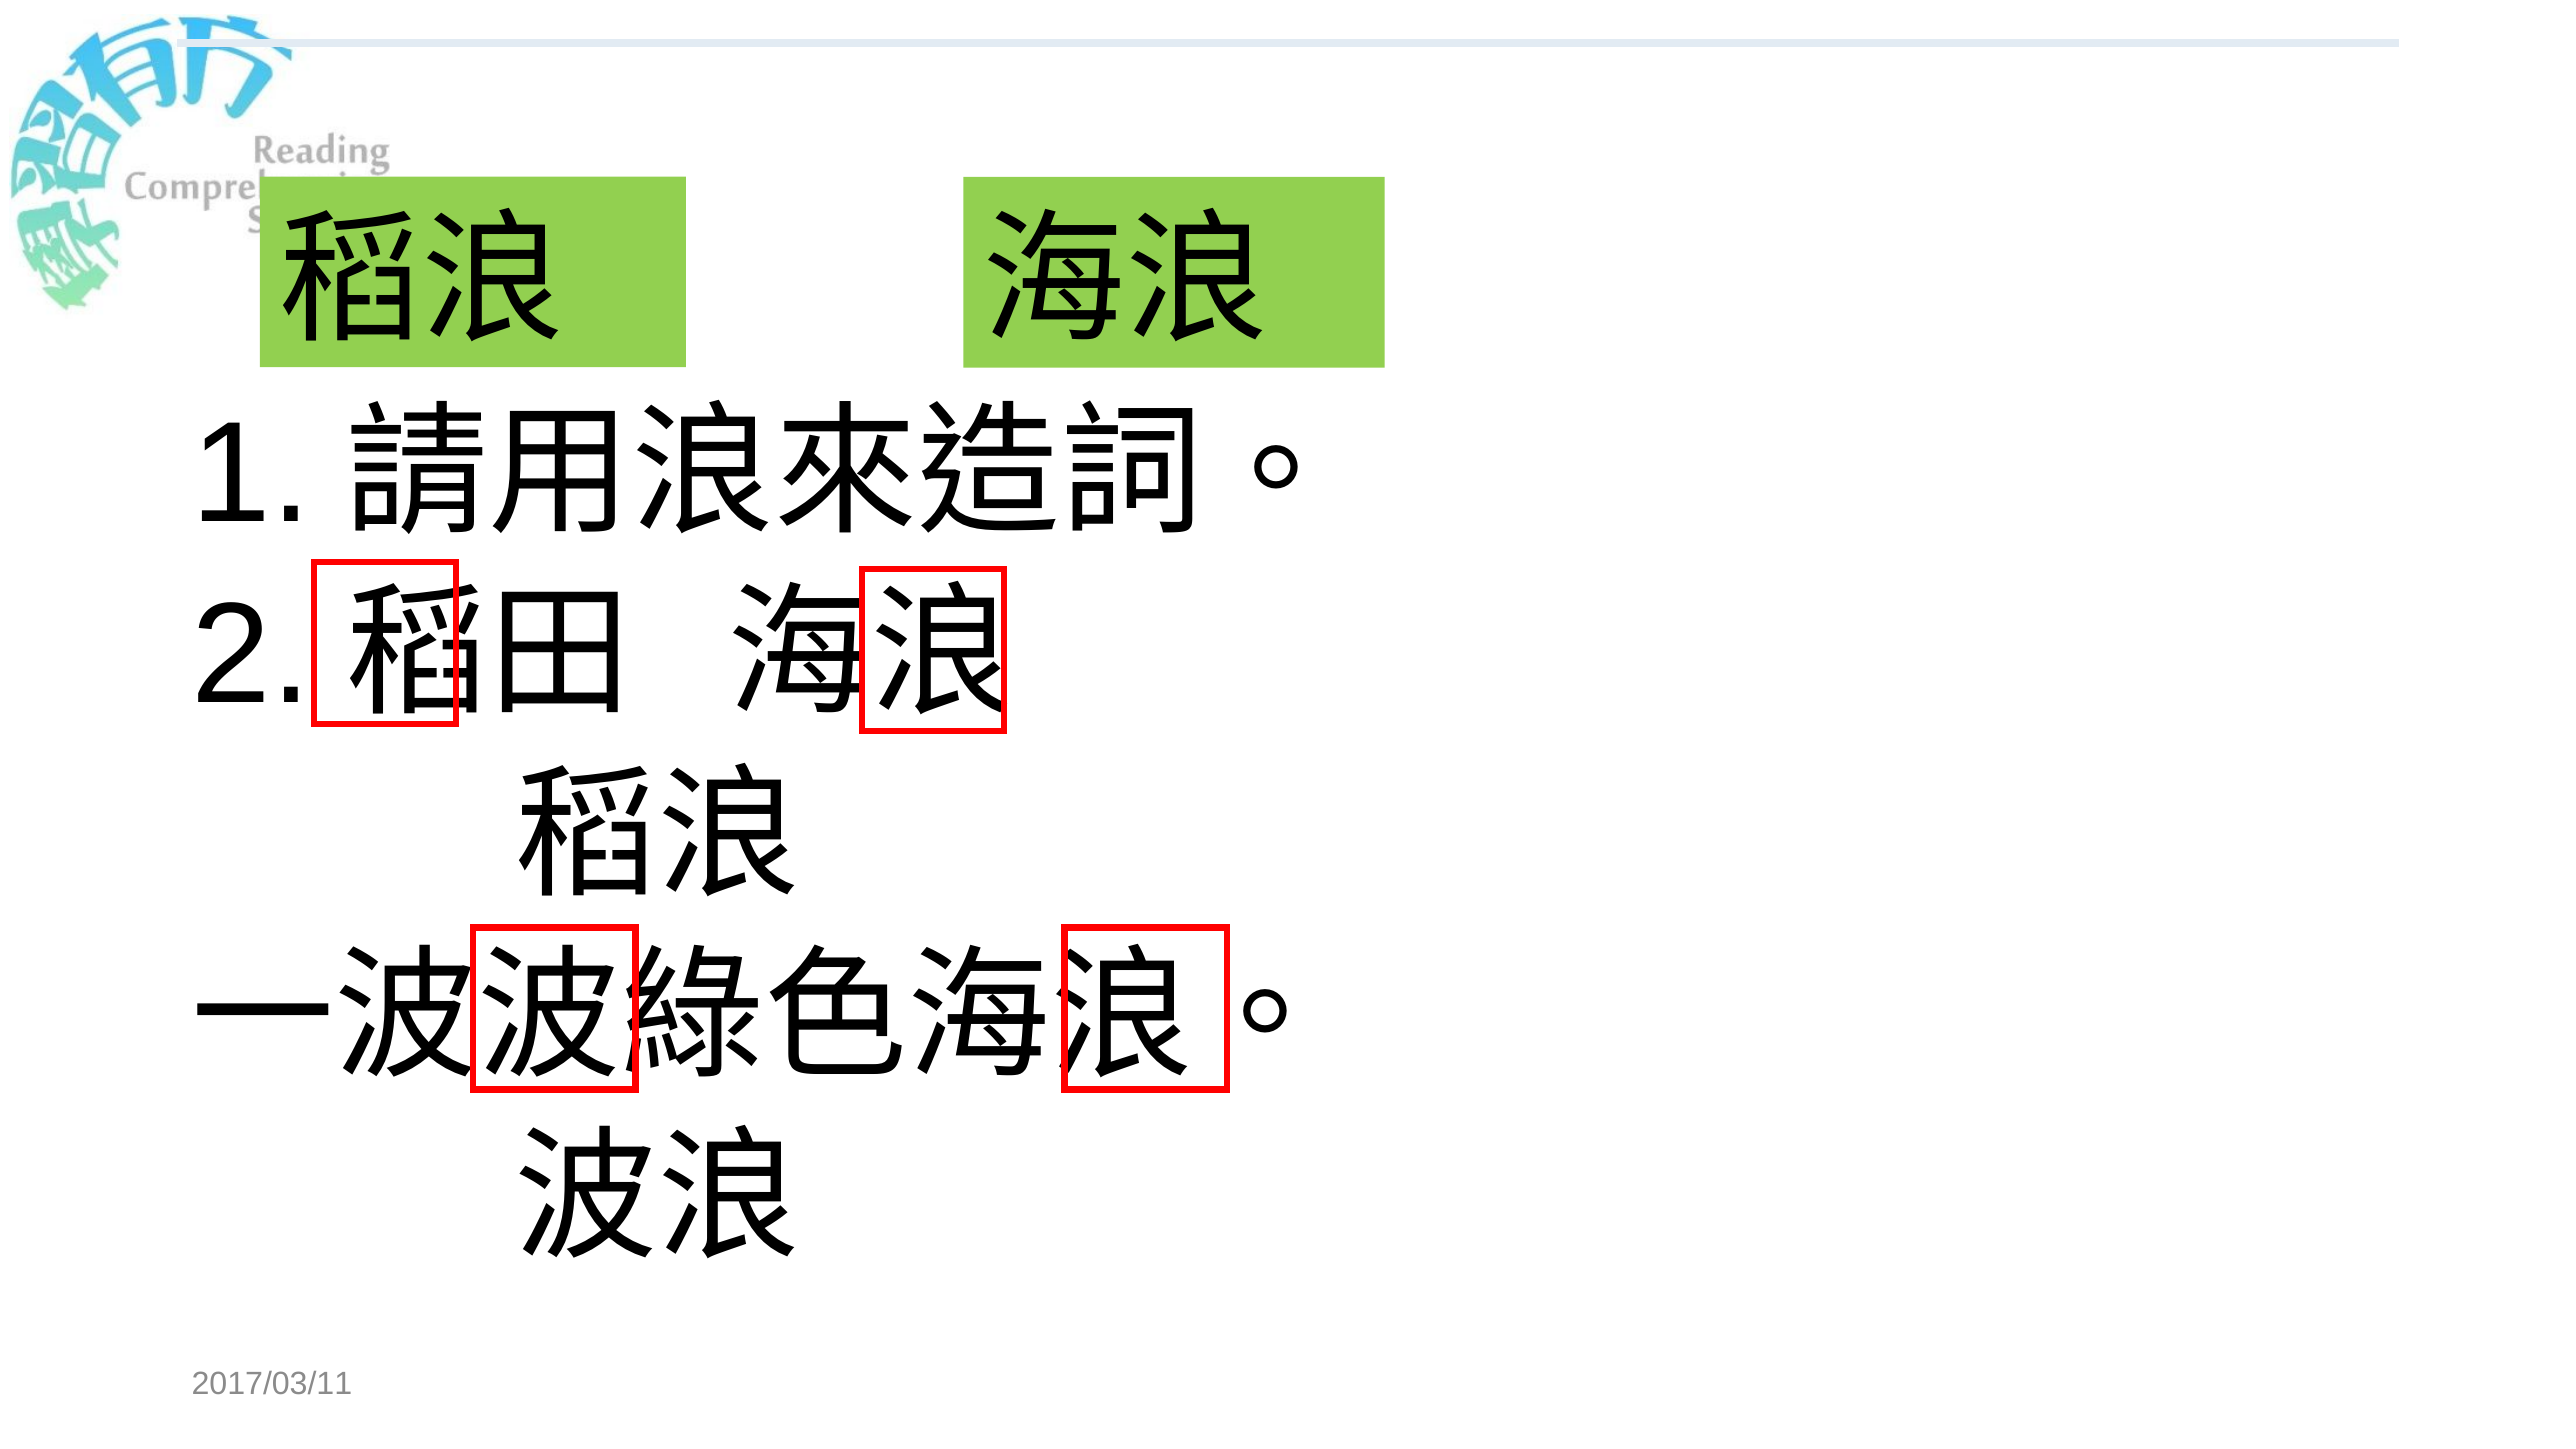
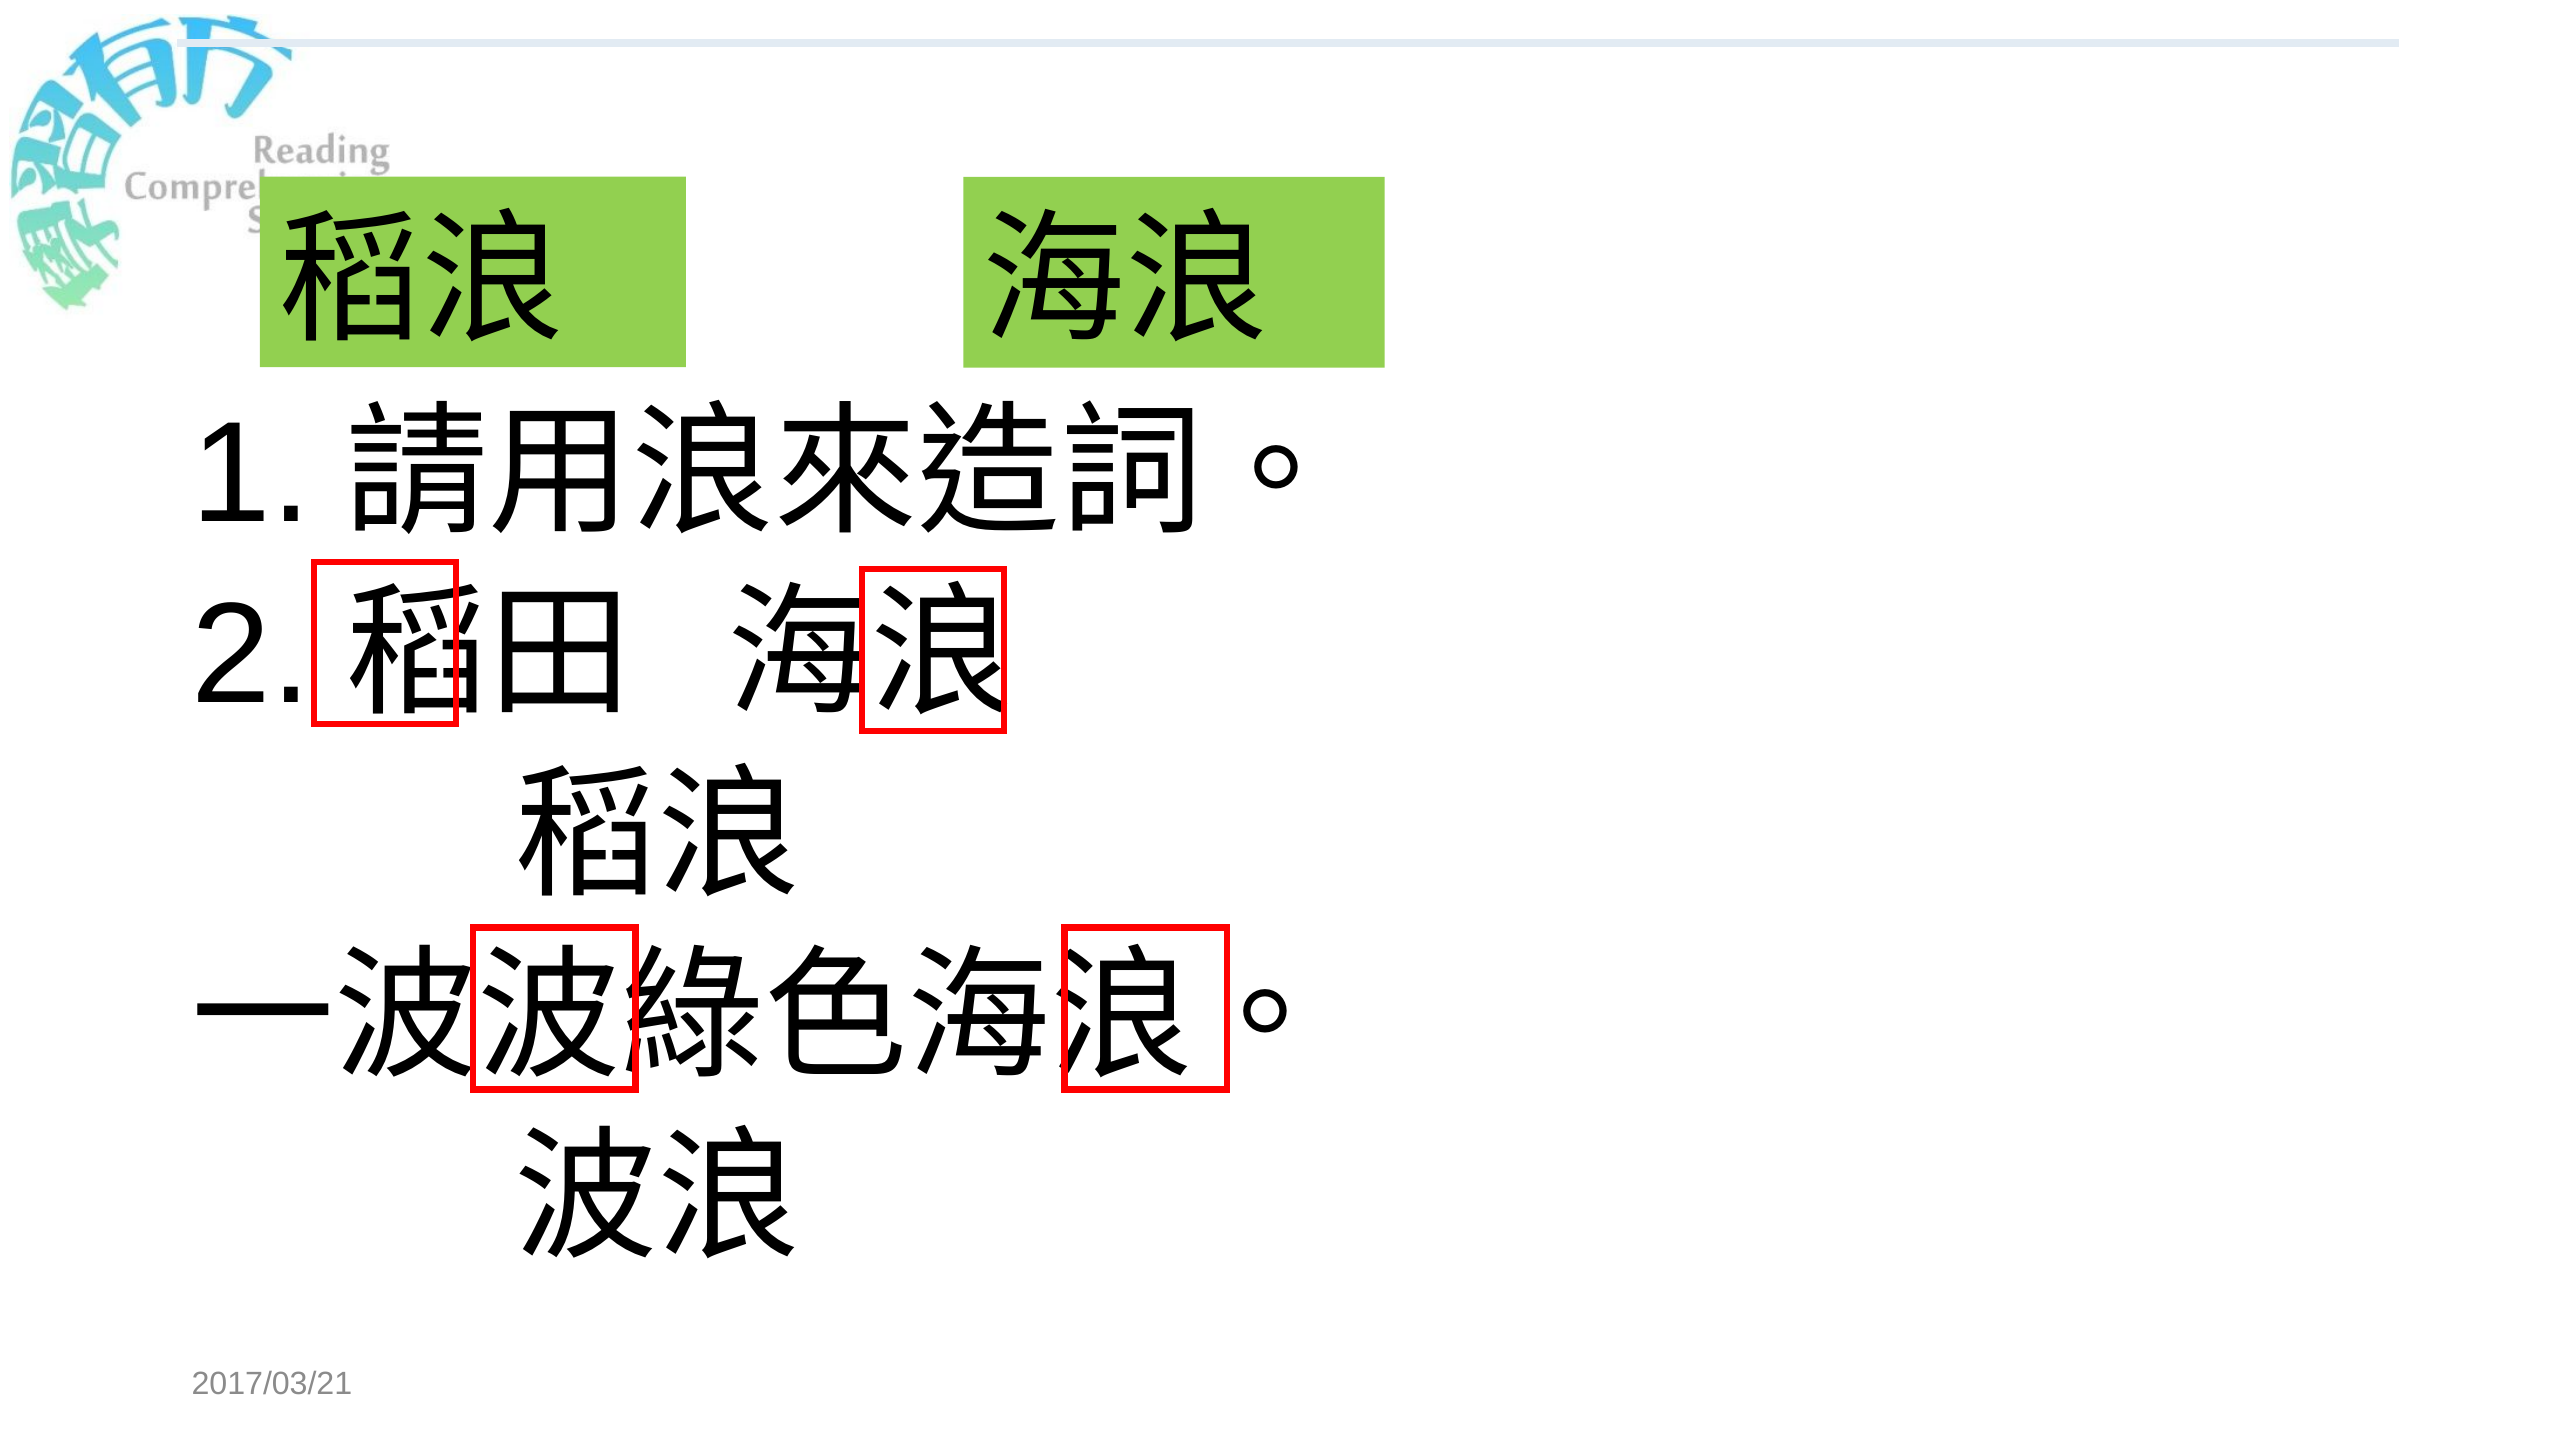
2017/03/11: 2017/03/11 -> 2017/03/21
